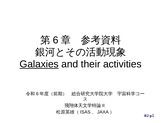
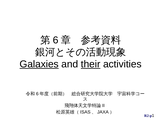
their underline: none -> present
